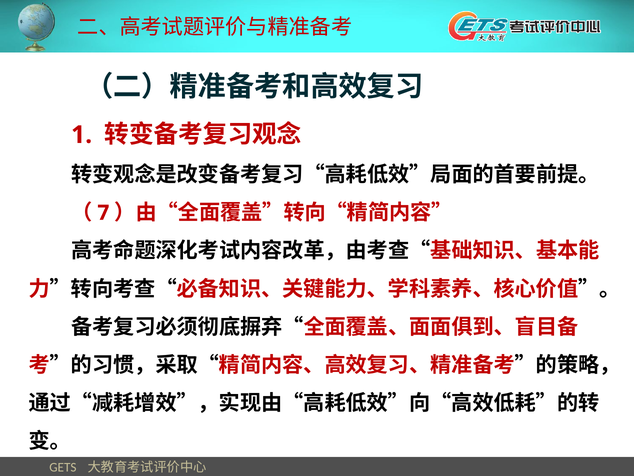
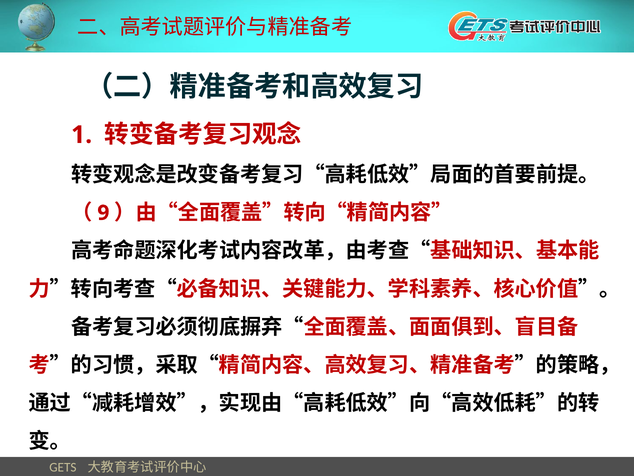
7: 7 -> 9
